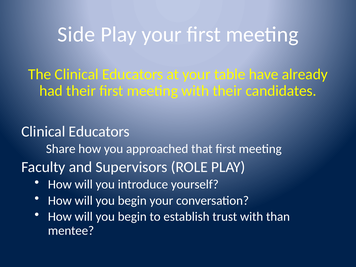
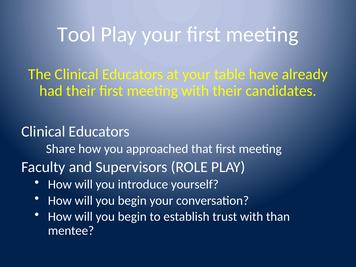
Side: Side -> Tool
